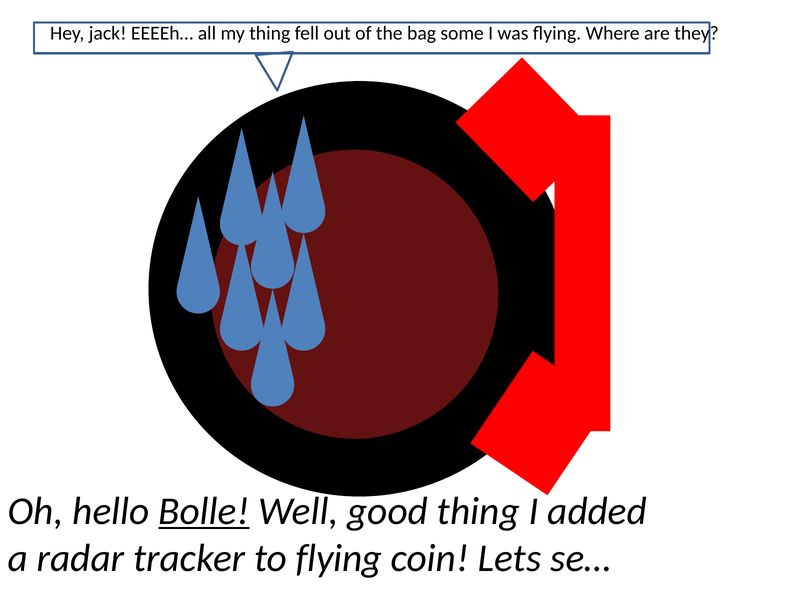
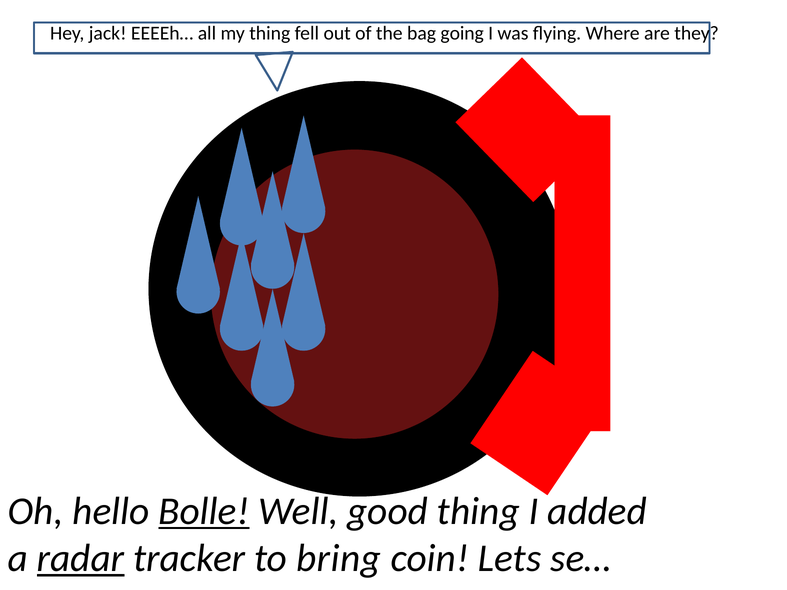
some: some -> going
radar underline: none -> present
to flying: flying -> bring
